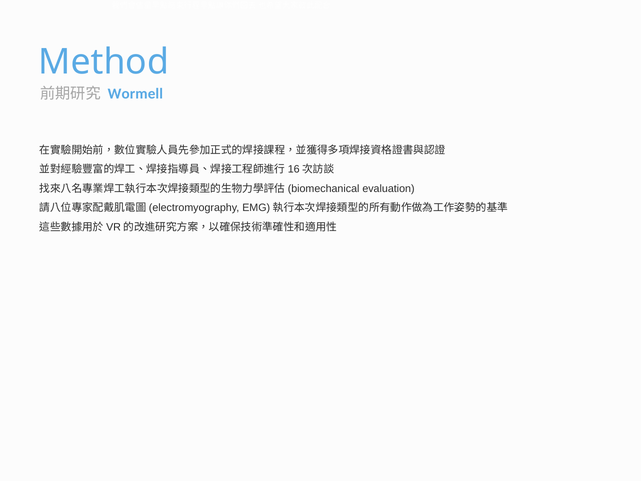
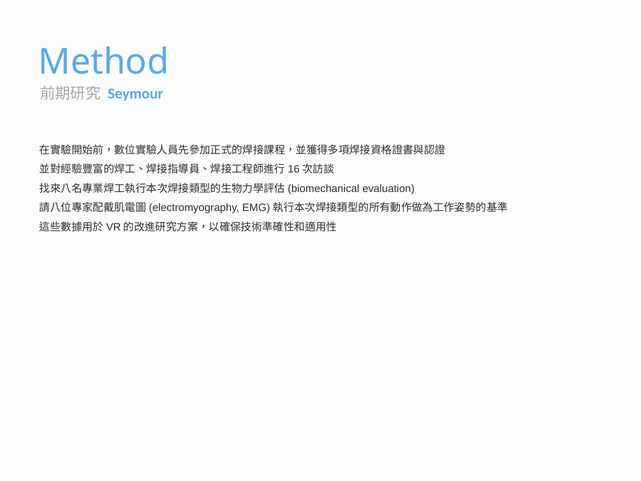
Wormell: Wormell -> Seymour
